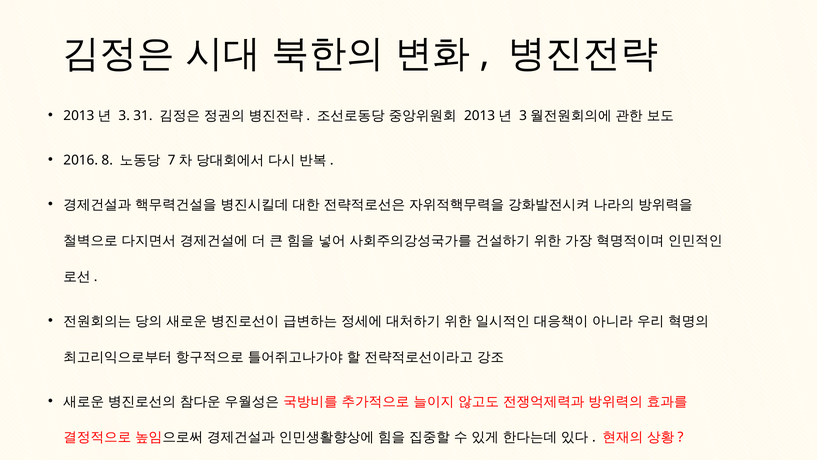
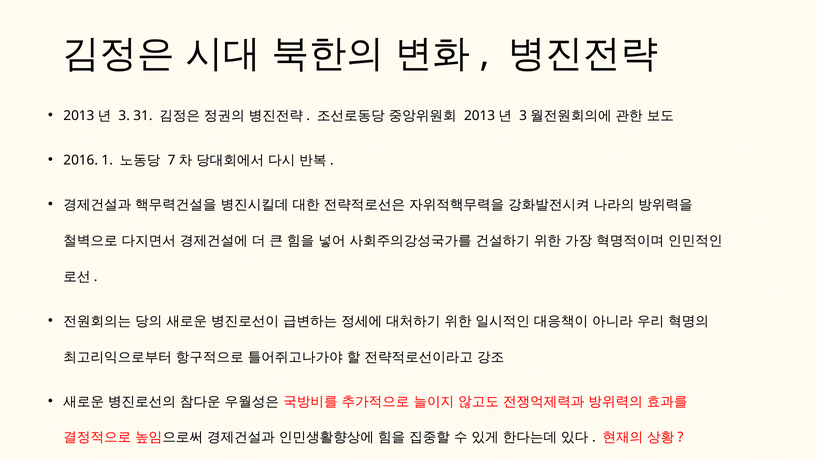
8: 8 -> 1
